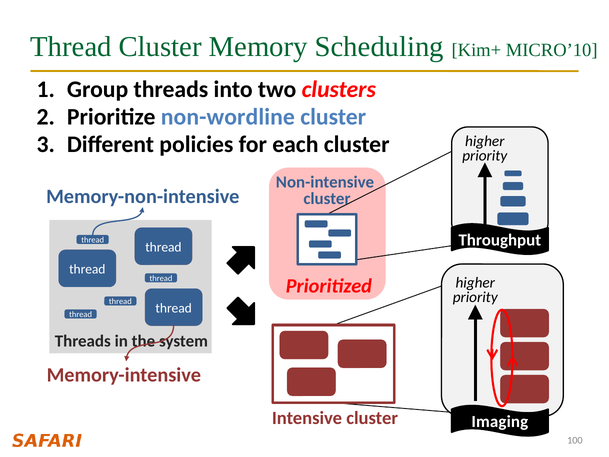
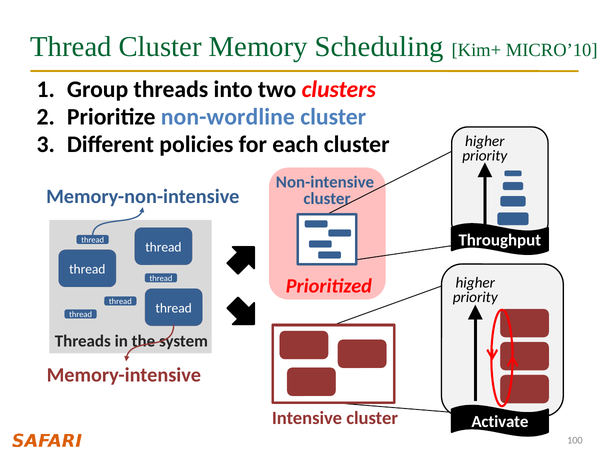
Imaging: Imaging -> Activate
